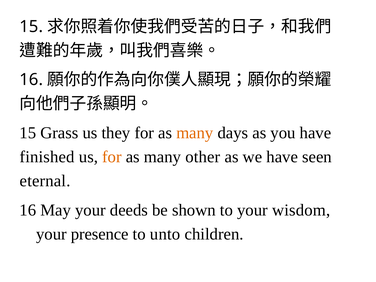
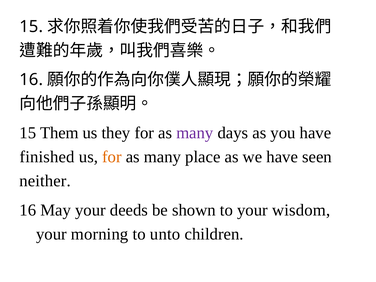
Grass: Grass -> Them
many at (195, 133) colour: orange -> purple
other: other -> place
eternal: eternal -> neither
presence: presence -> morning
